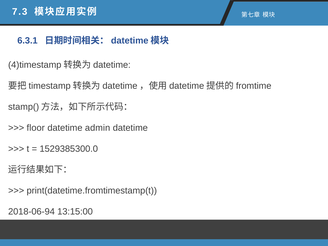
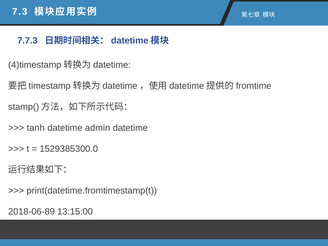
6.3.1: 6.3.1 -> 7.7.3
floor: floor -> tanh
2018-06-94: 2018-06-94 -> 2018-06-89
